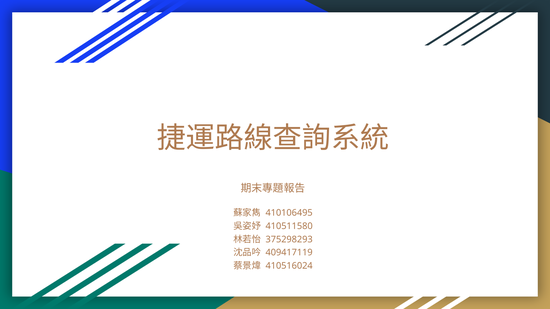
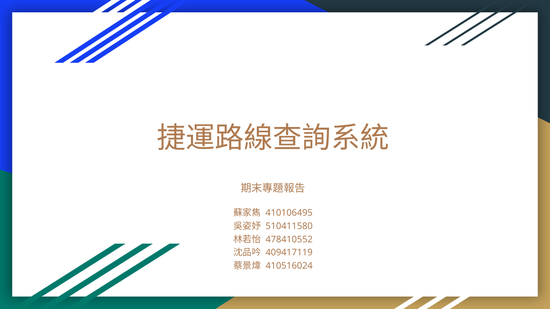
410511580: 410511580 -> 510411580
375298293: 375298293 -> 478410552
